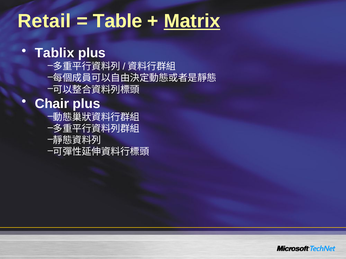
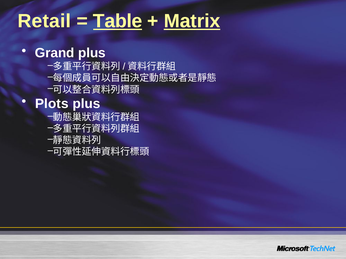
Table underline: none -> present
Tablix: Tablix -> Grand
Chair: Chair -> Plots
